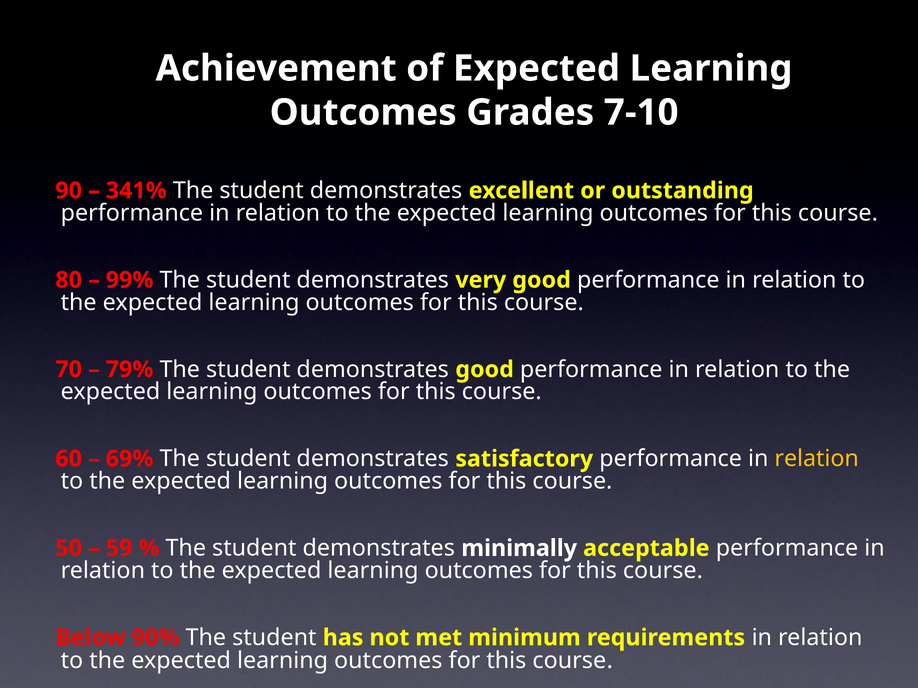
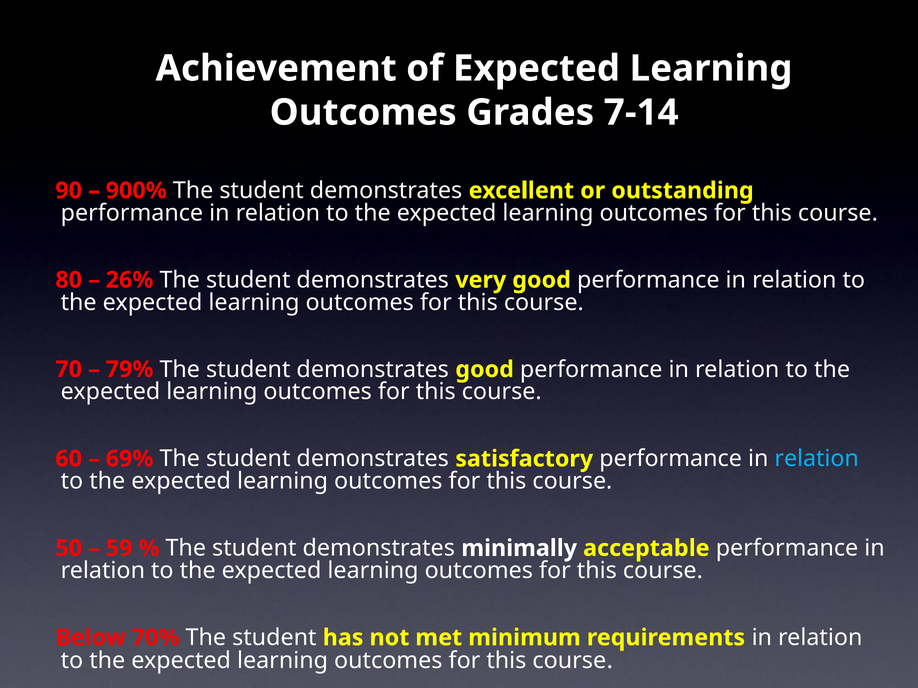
7-10: 7-10 -> 7-14
341%: 341% -> 900%
99%: 99% -> 26%
relation at (817, 459) colour: yellow -> light blue
90%: 90% -> 70%
